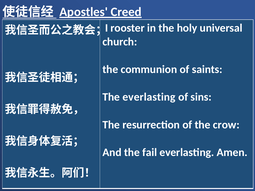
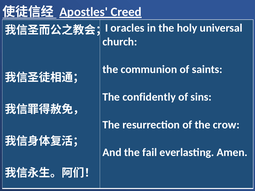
rooster: rooster -> oracles
The everlasting: everlasting -> confidently
